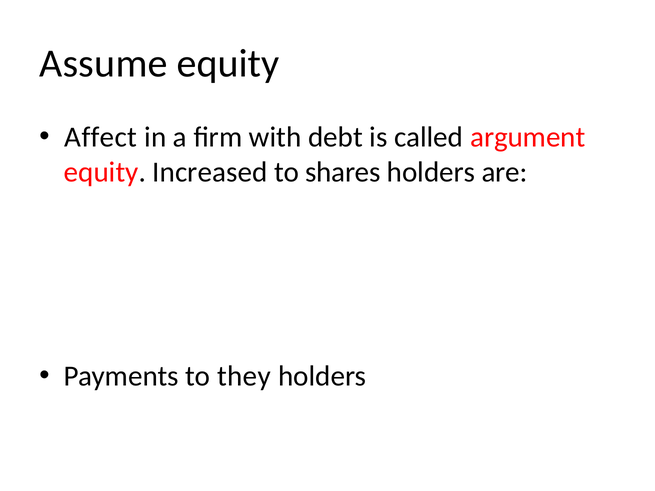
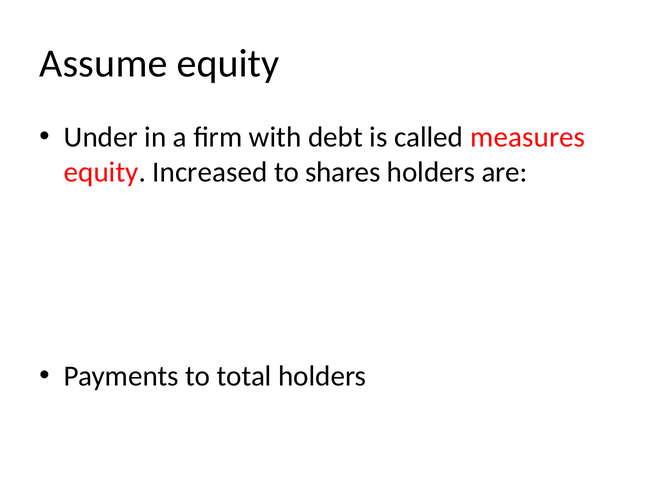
Affect: Affect -> Under
argument: argument -> measures
they: they -> total
